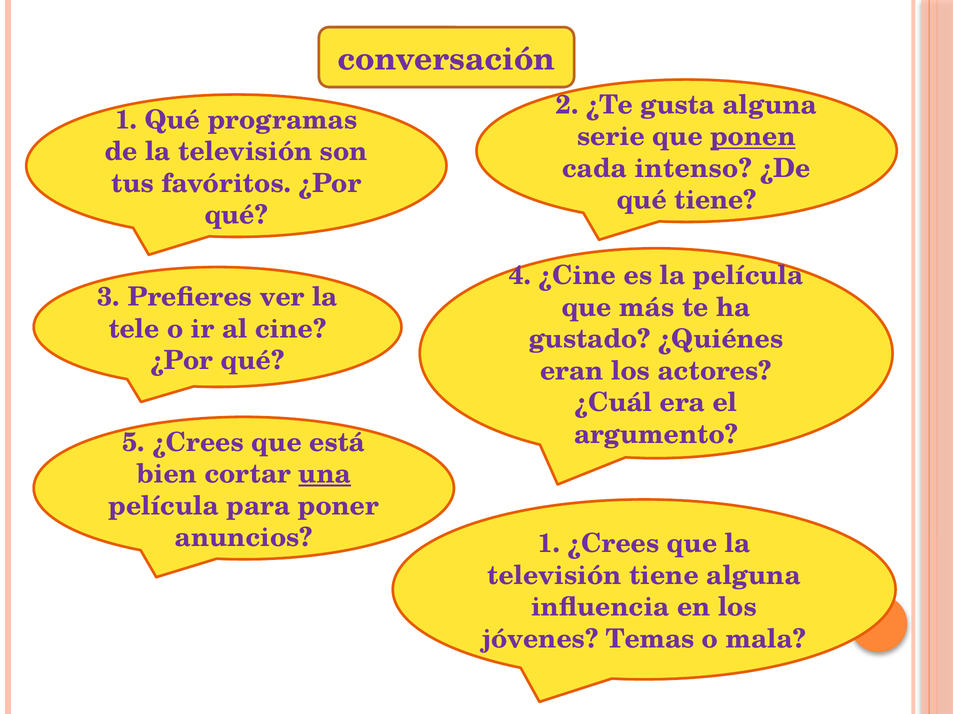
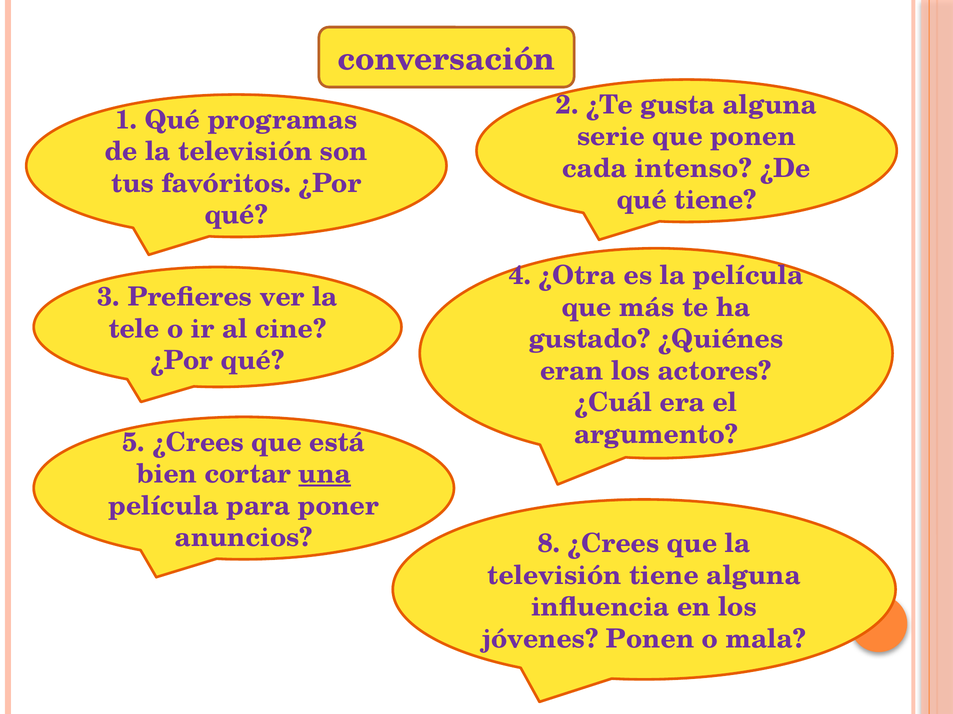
ponen at (753, 137) underline: present -> none
¿Cine: ¿Cine -> ¿Otra
anuncios 1: 1 -> 8
jóvenes Temas: Temas -> Ponen
